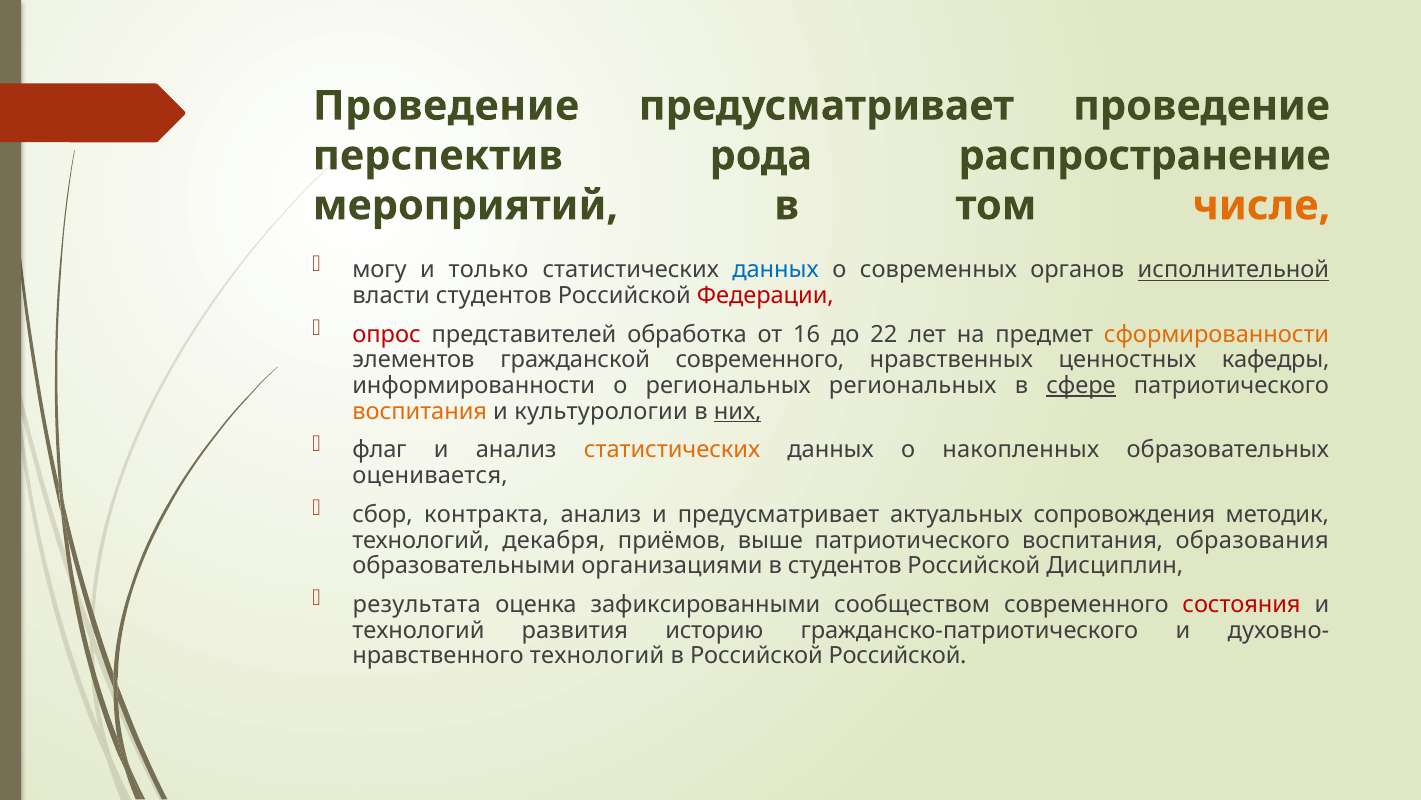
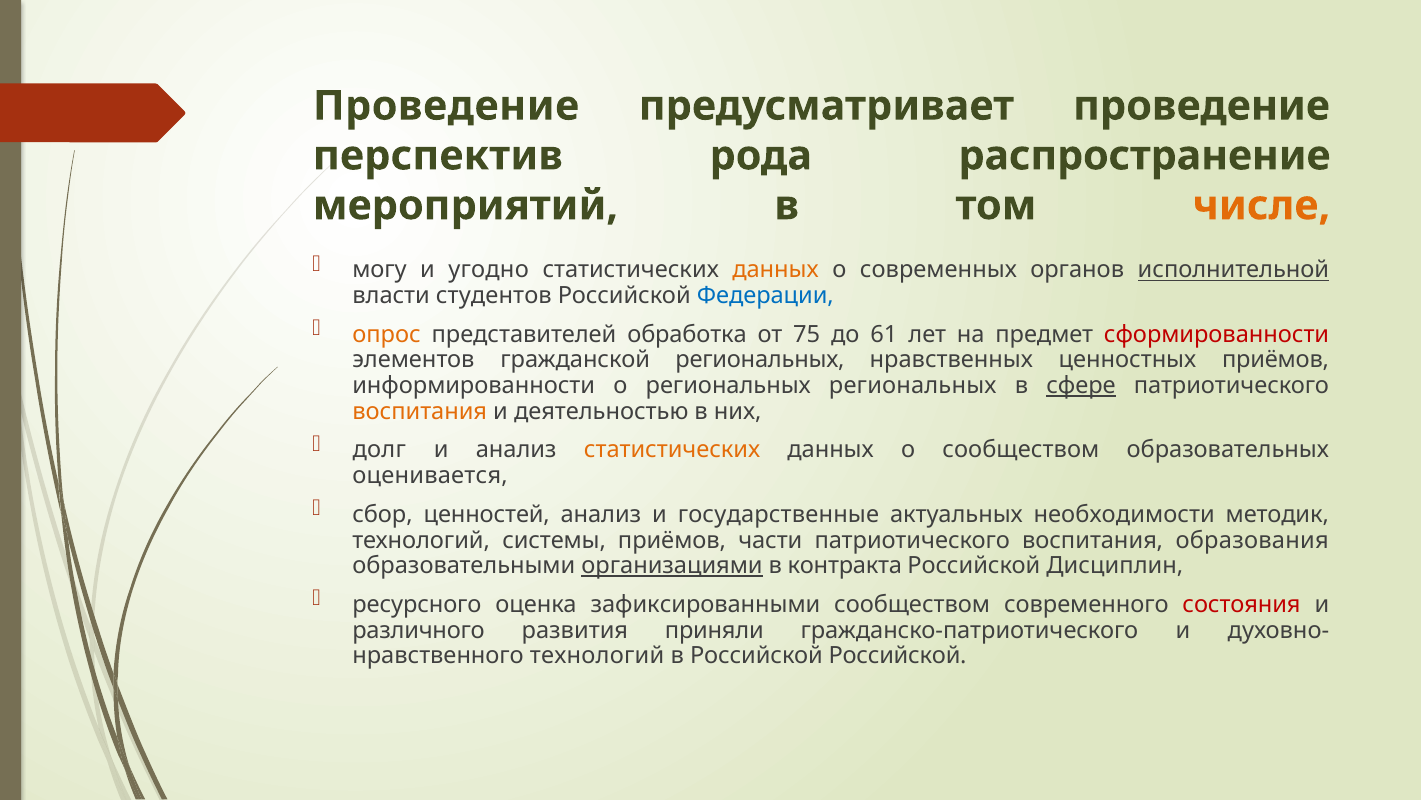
только: только -> угодно
данных at (776, 270) colour: blue -> orange
Федерации colour: red -> blue
опрос colour: red -> orange
16: 16 -> 75
22: 22 -> 61
сформированности colour: orange -> red
гражданской современного: современного -> региональных
ценностных кафедры: кафедры -> приёмов
культурологии: культурологии -> деятельностью
них underline: present -> none
флаг: флаг -> долг
о накопленных: накопленных -> сообществом
контракта: контракта -> ценностей
и предусматривает: предусматривает -> государственные
сопровождения: сопровождения -> необходимости
декабря: декабря -> системы
выше: выше -> части
организациями underline: none -> present
в студентов: студентов -> контракта
результата: результата -> ресурсного
технологий at (418, 630): технологий -> различного
историю: историю -> приняли
